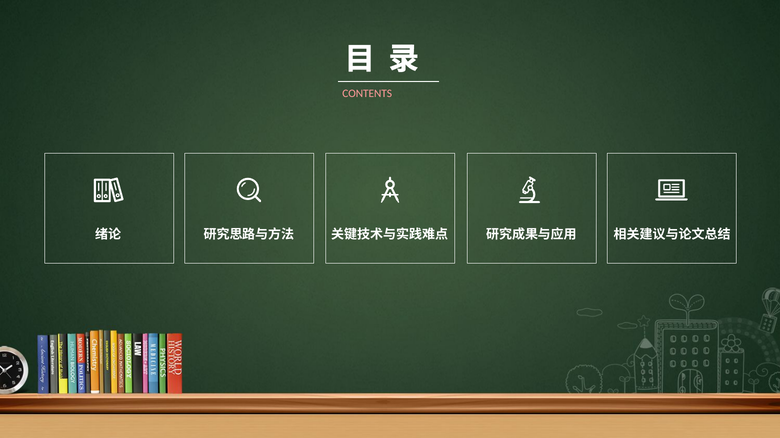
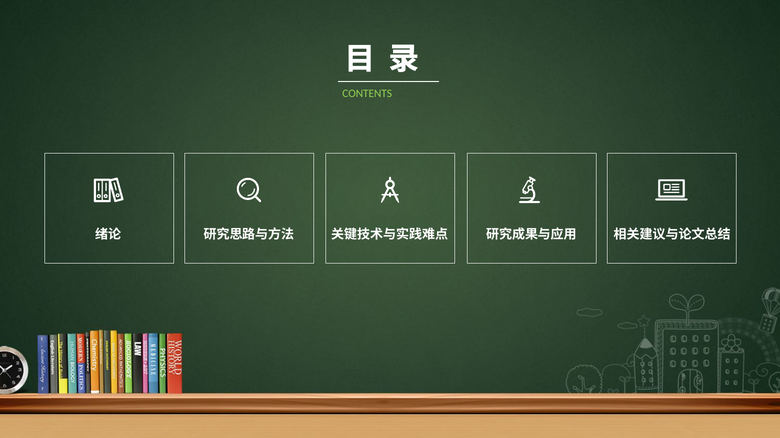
CONTENTS colour: pink -> light green
